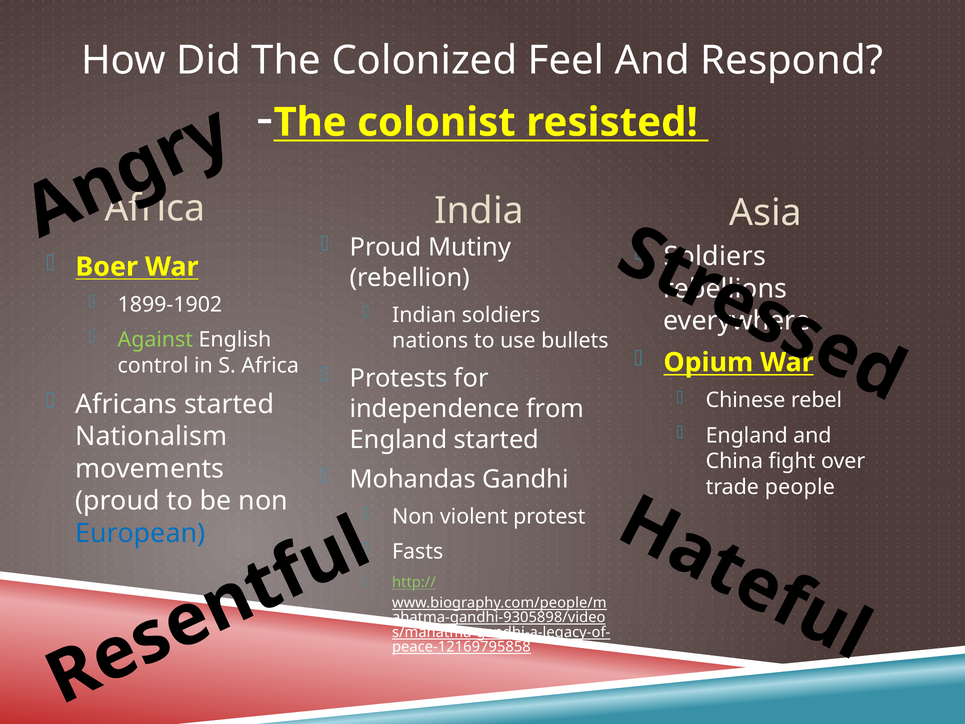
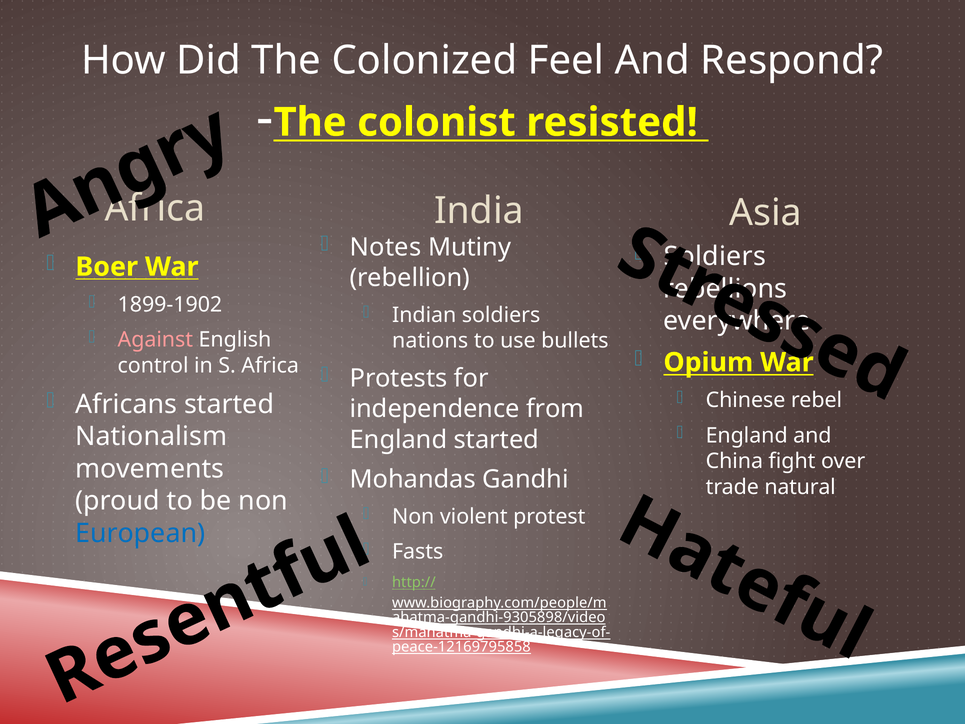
Proud at (386, 247): Proud -> Notes
Against colour: light green -> pink
people: people -> natural
